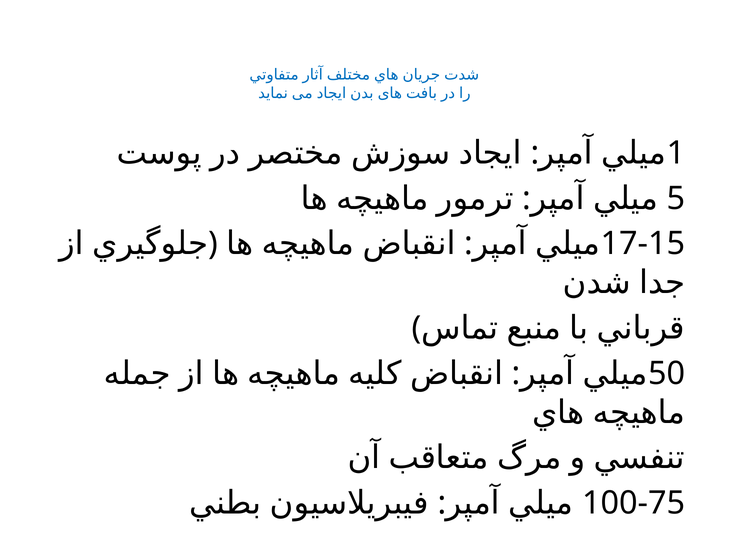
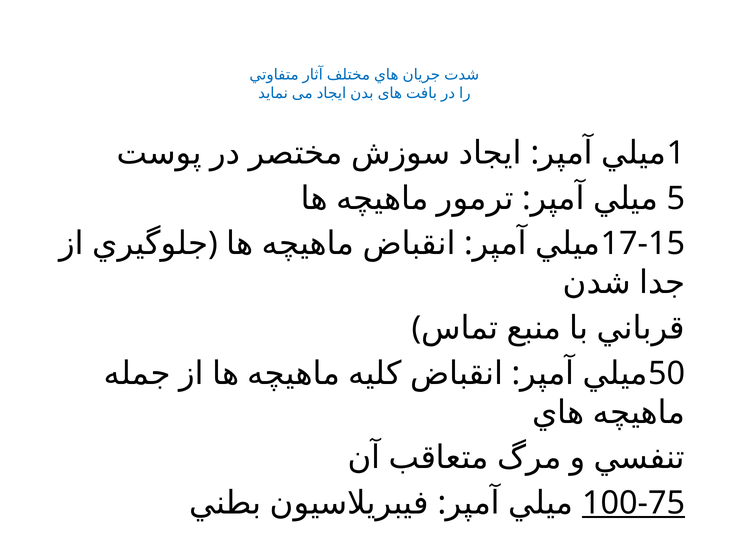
100-75 underline: none -> present
